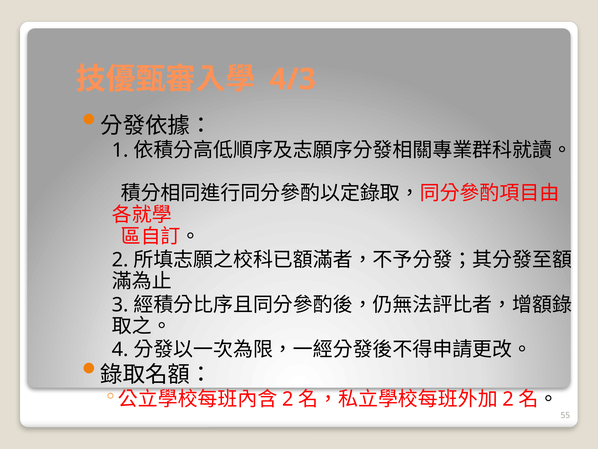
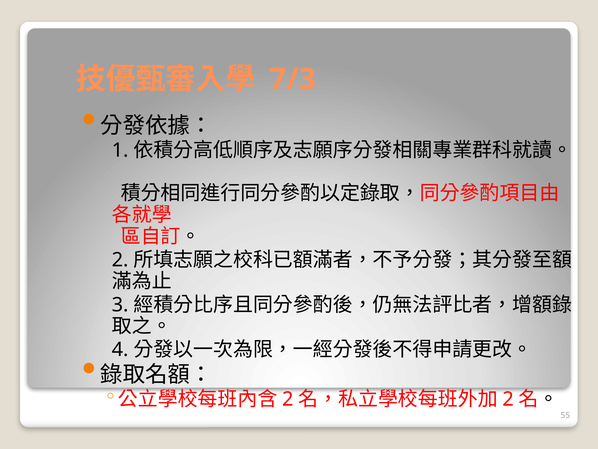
4/3: 4/3 -> 7/3
